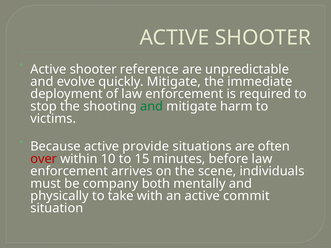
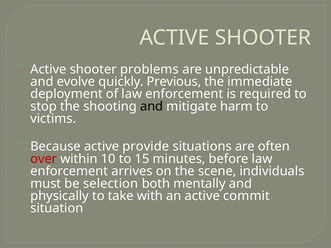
reference: reference -> problems
quickly Mitigate: Mitigate -> Previous
and at (152, 106) colour: green -> black
company: company -> selection
